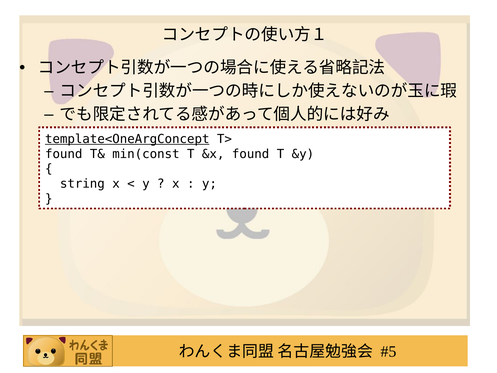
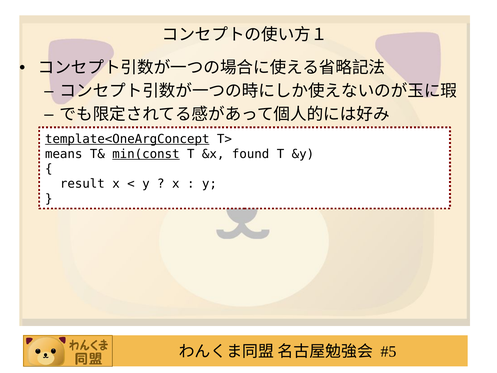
found at (64, 154): found -> means
min(const underline: none -> present
string: string -> result
